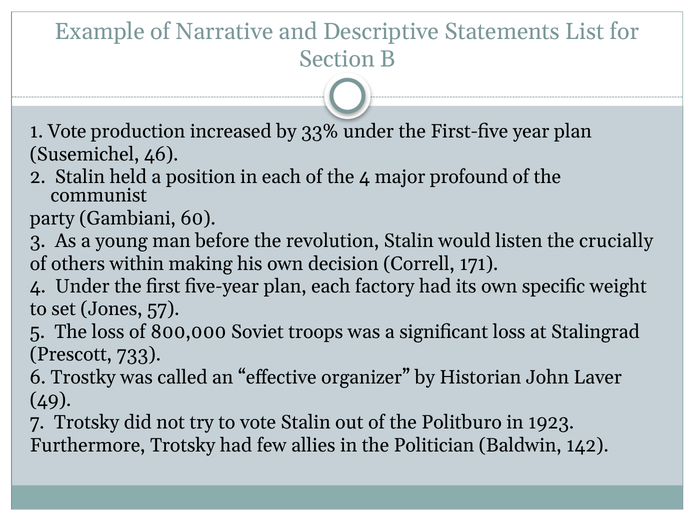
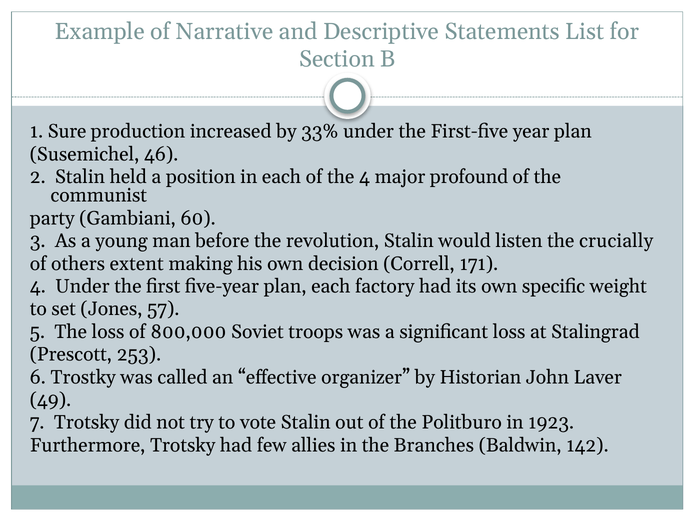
1 Vote: Vote -> Sure
within: within -> extent
733: 733 -> 253
Politician: Politician -> Branches
